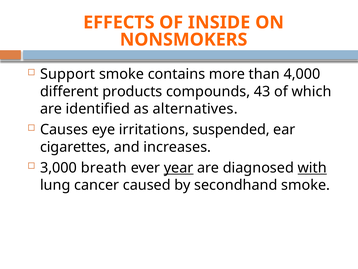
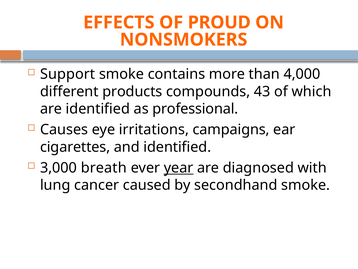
INSIDE: INSIDE -> PROUD
alternatives: alternatives -> professional
suspended: suspended -> campaigns
and increases: increases -> identified
with underline: present -> none
